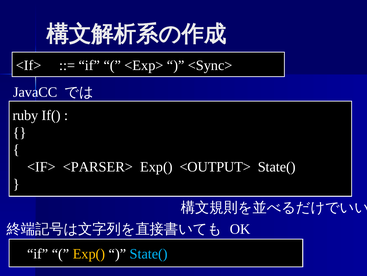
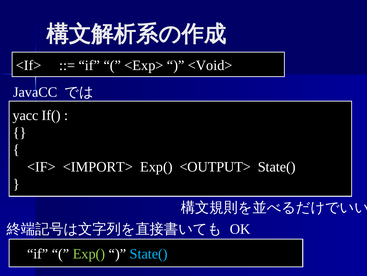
<Sync>: <Sync> -> <Void>
ruby: ruby -> yacc
<PARSER>: <PARSER> -> <IMPORT>
Exp( at (89, 253) colour: yellow -> light green
